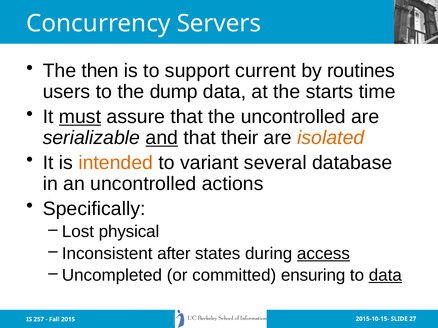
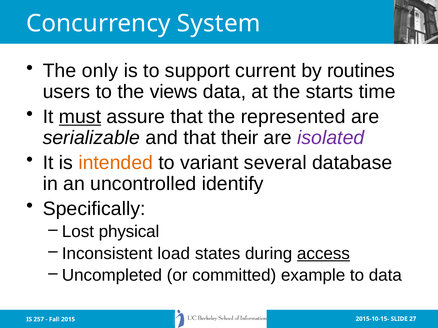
Servers: Servers -> System
then: then -> only
dump: dump -> views
the uncontrolled: uncontrolled -> represented
and underline: present -> none
isolated colour: orange -> purple
actions: actions -> identify
after: after -> load
ensuring: ensuring -> example
data at (385, 276) underline: present -> none
